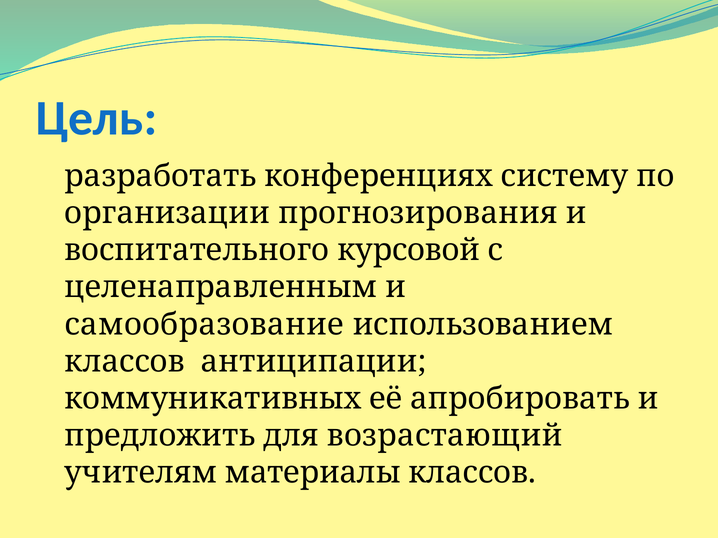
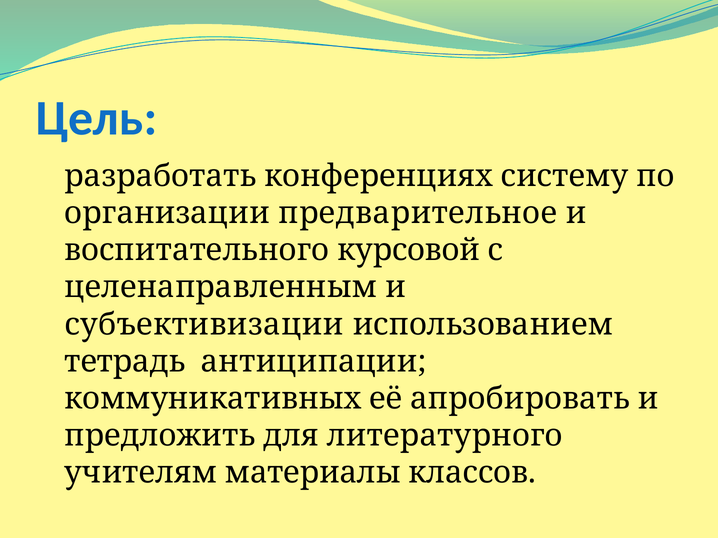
прогнозирования: прогнозирования -> предварительное
самообразование: самообразование -> субъективизации
классов at (125, 362): классов -> тетрадь
возрастающий: возрастающий -> литературного
